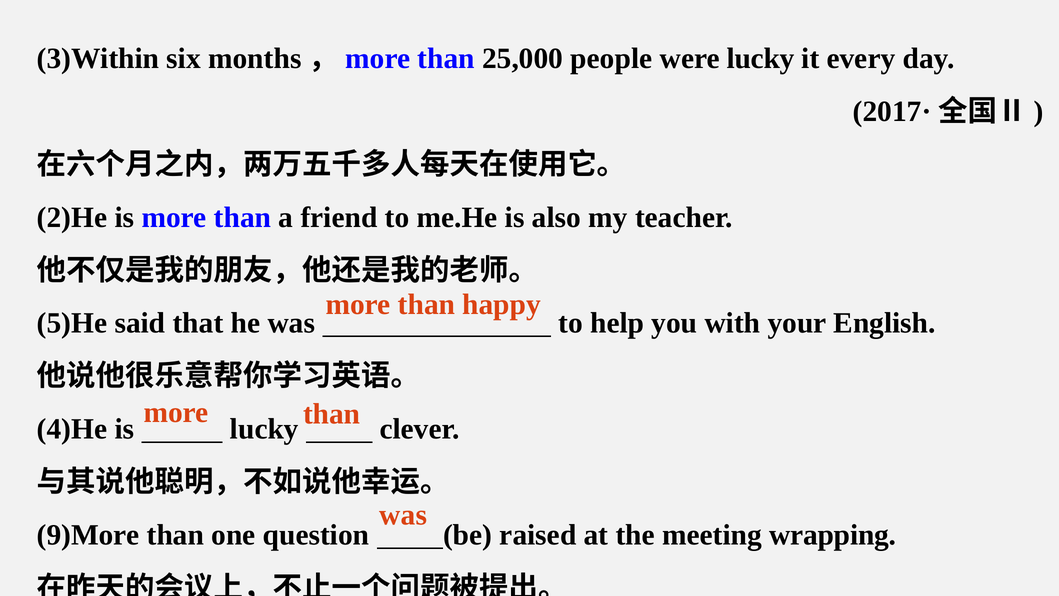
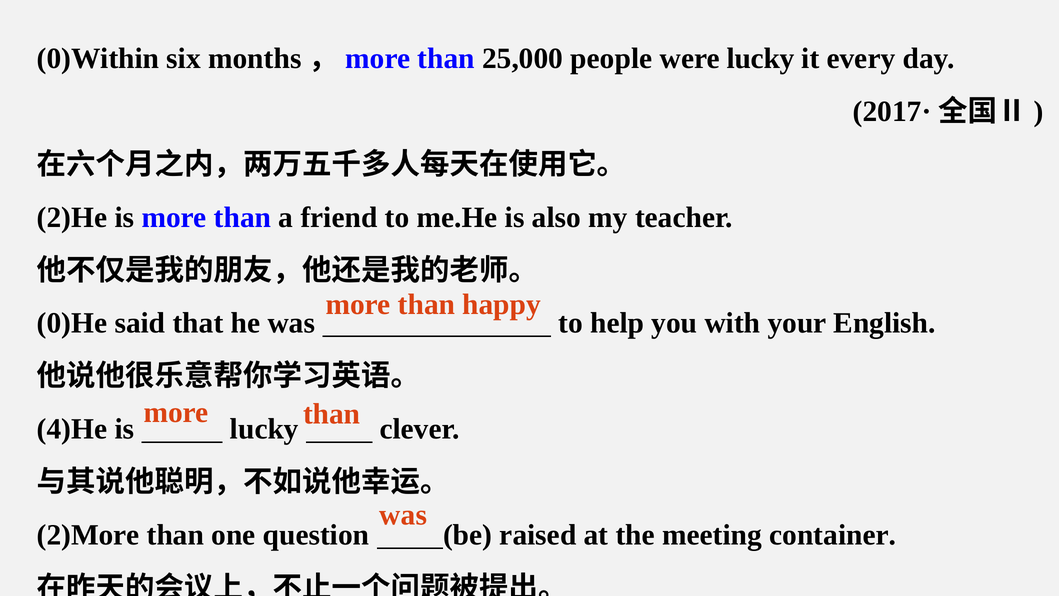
3)Within: 3)Within -> 0)Within
5)He: 5)He -> 0)He
9)More: 9)More -> 2)More
wrapping: wrapping -> container
